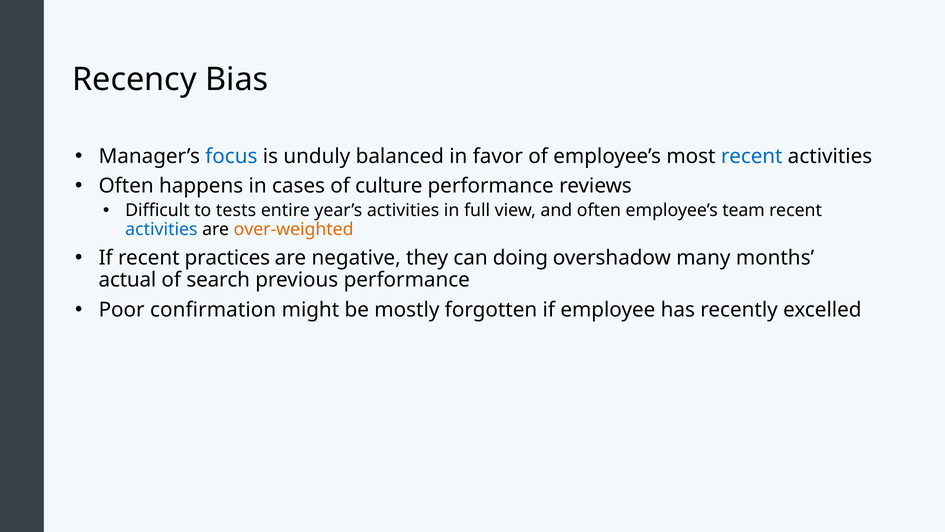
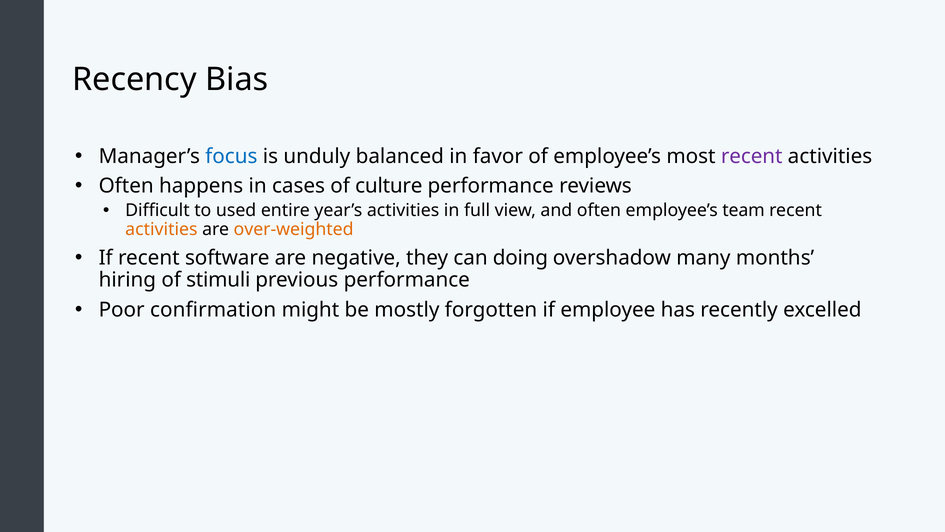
recent at (752, 156) colour: blue -> purple
tests: tests -> used
activities at (161, 229) colour: blue -> orange
practices: practices -> software
actual: actual -> hiring
search: search -> stimuli
